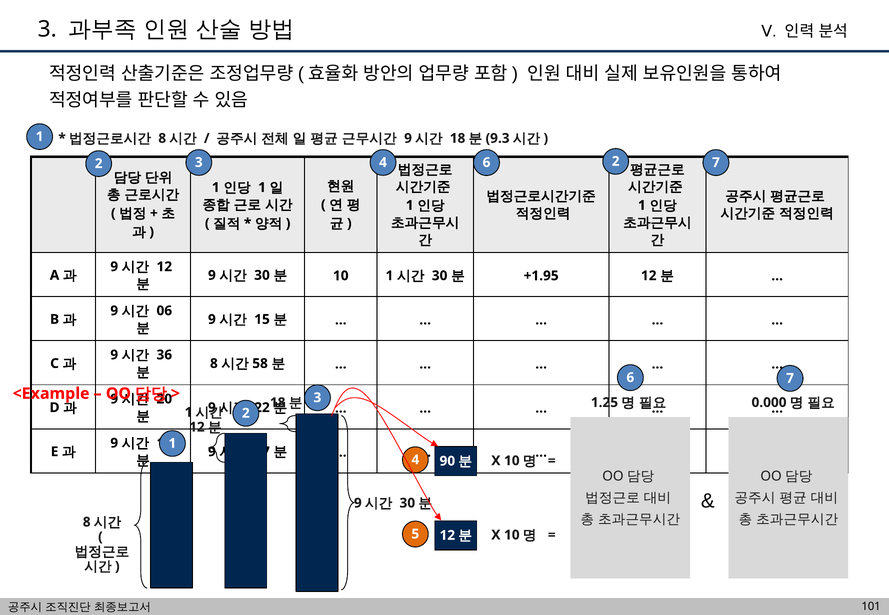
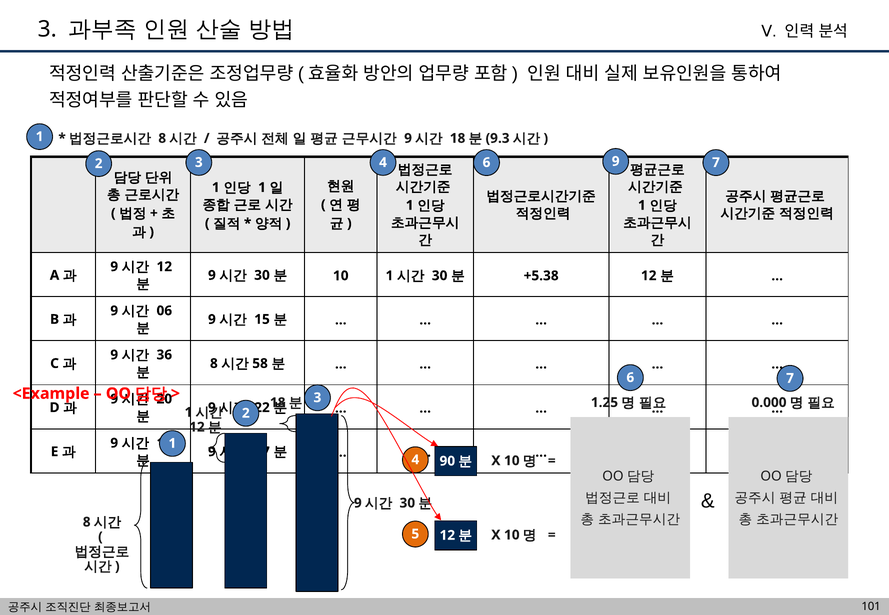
4 2: 2 -> 9
+1.95: +1.95 -> +5.38
